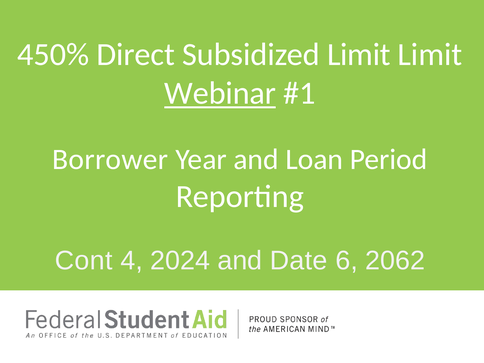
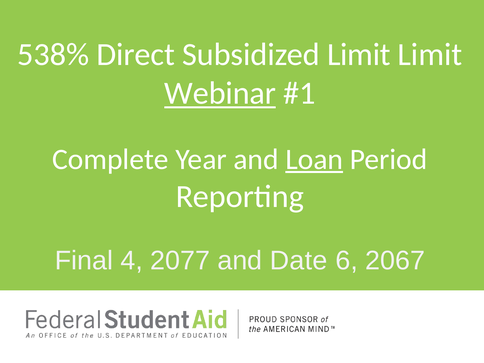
450%: 450% -> 538%
Borrower: Borrower -> Complete
Loan underline: none -> present
Cont: Cont -> Final
2024: 2024 -> 2077
2062: 2062 -> 2067
